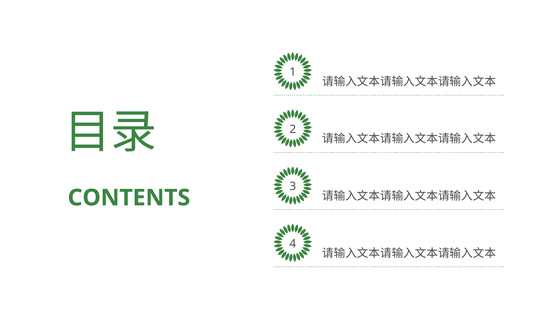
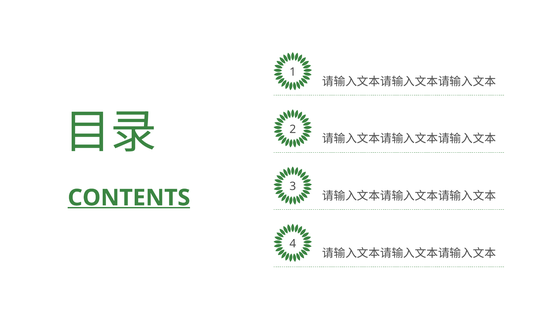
CONTENTS underline: none -> present
